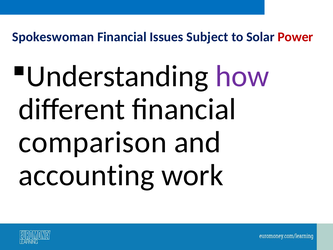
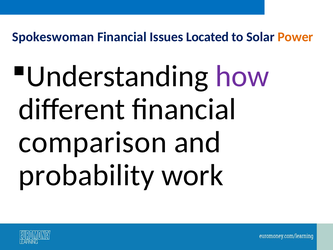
Subject: Subject -> Located
Power colour: red -> orange
accounting: accounting -> probability
